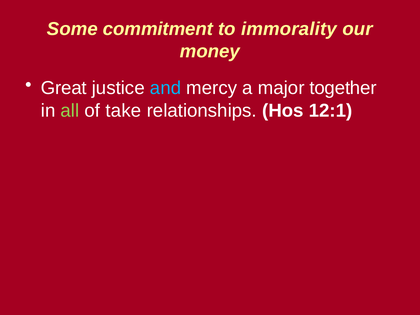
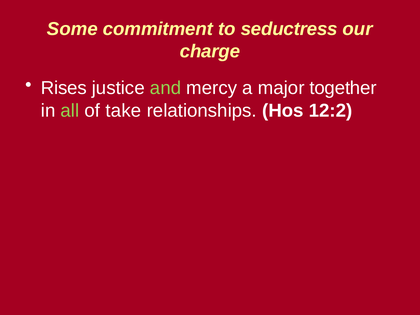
immorality: immorality -> seductress
money: money -> charge
Great: Great -> Rises
and colour: light blue -> light green
12:1: 12:1 -> 12:2
